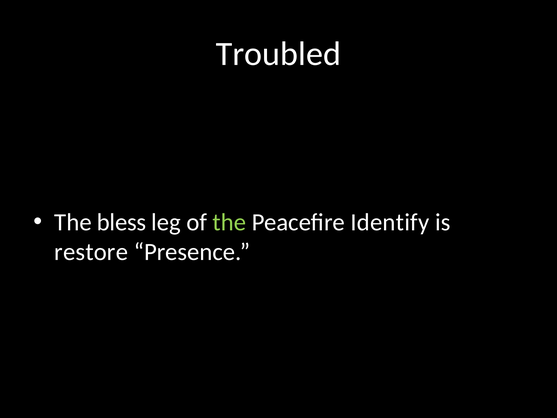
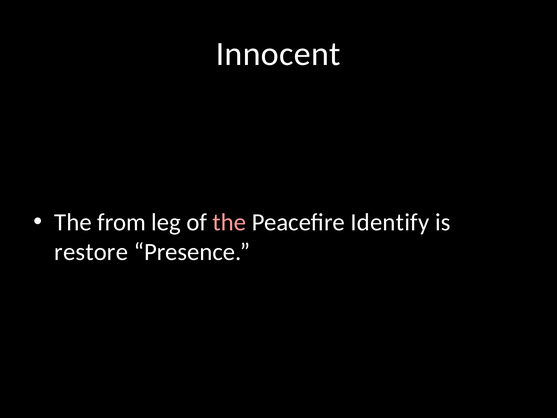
Troubled: Troubled -> Innocent
bless: bless -> from
the at (229, 222) colour: light green -> pink
